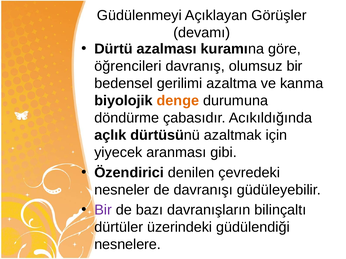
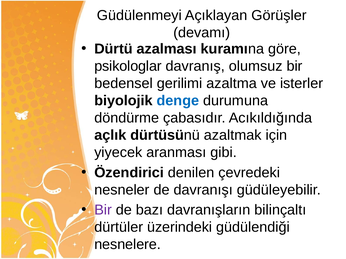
öğrencileri: öğrencileri -> psikologlar
kanma: kanma -> isterler
denge colour: orange -> blue
